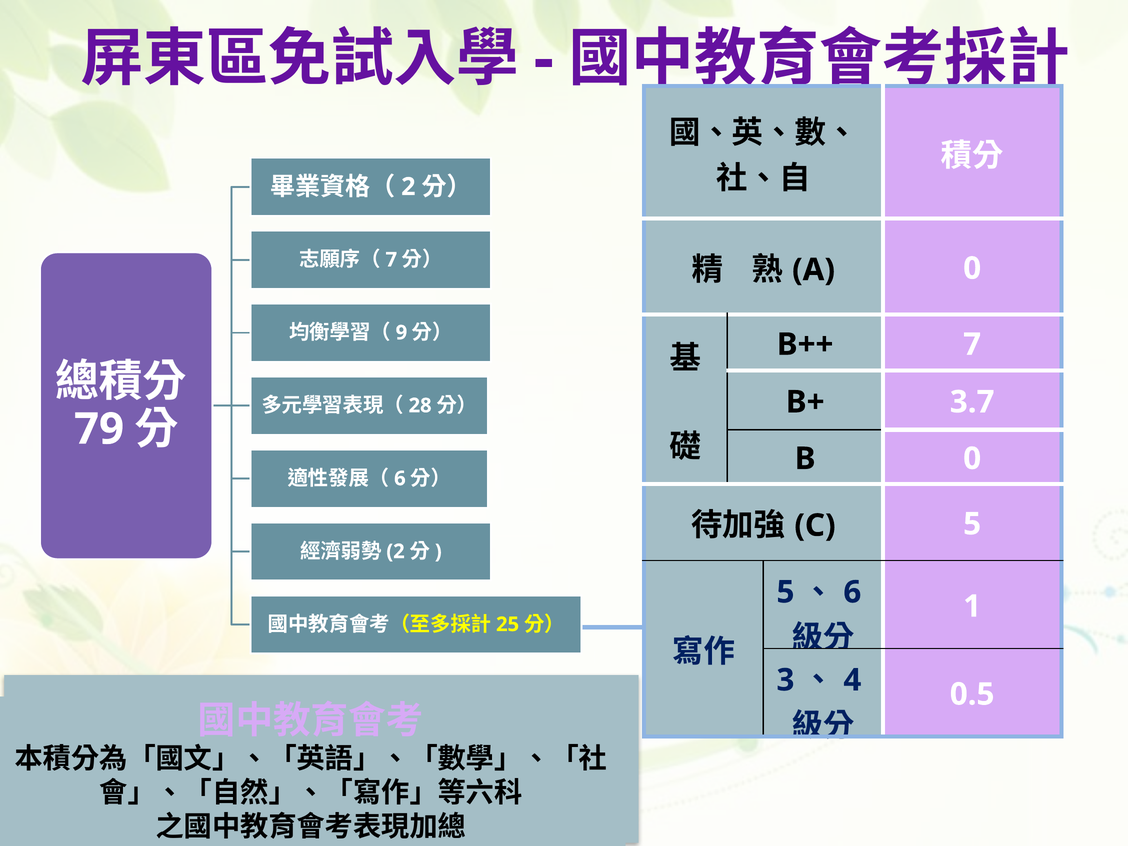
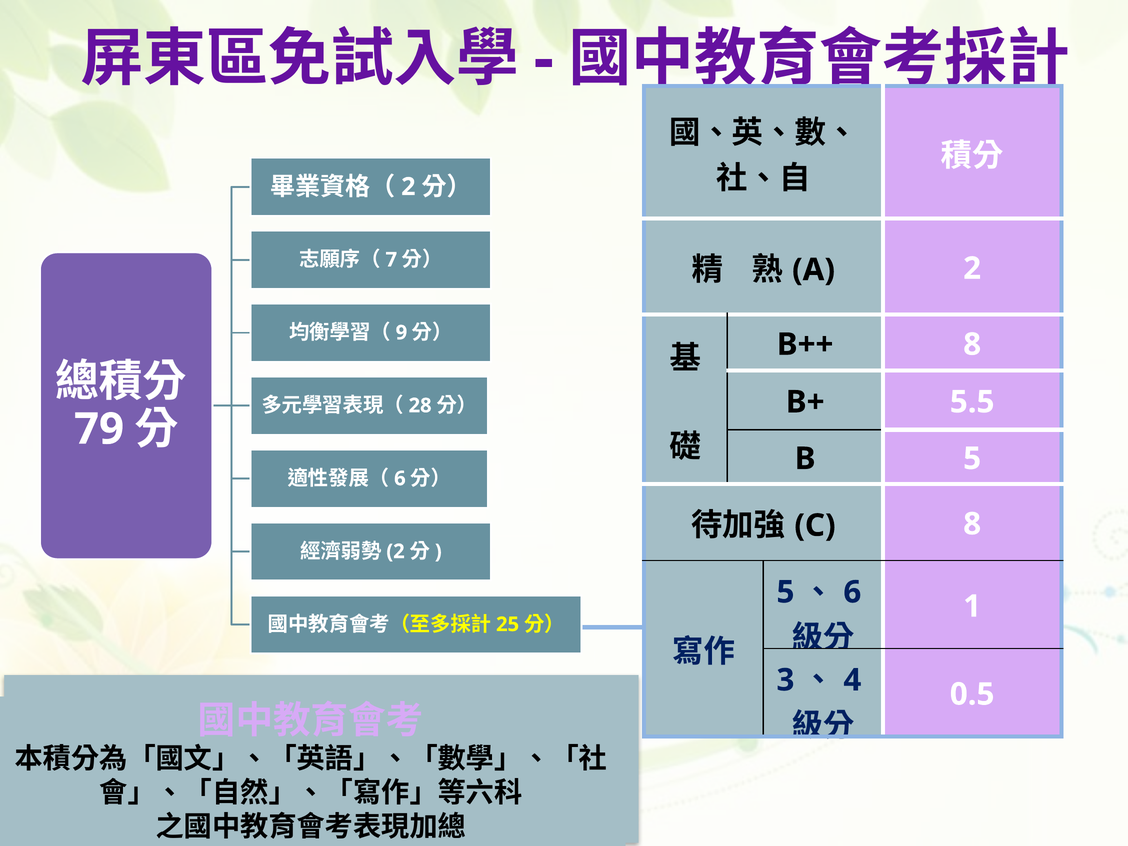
0 at (972, 268): 0 -> 2
B++ 7: 7 -> 8
3.7: 3.7 -> 5.5
B 0: 0 -> 5
5 at (972, 524): 5 -> 8
